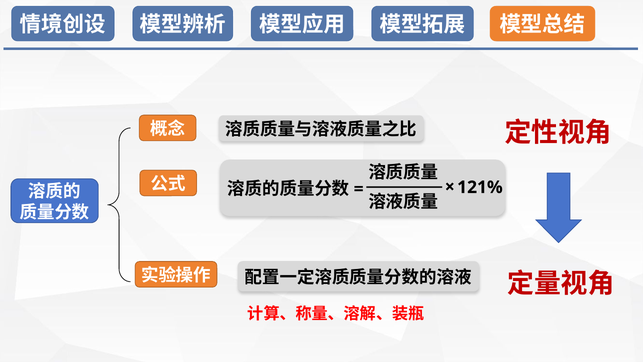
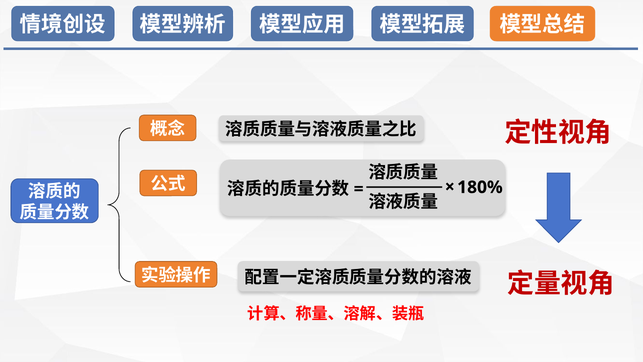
121%: 121% -> 180%
